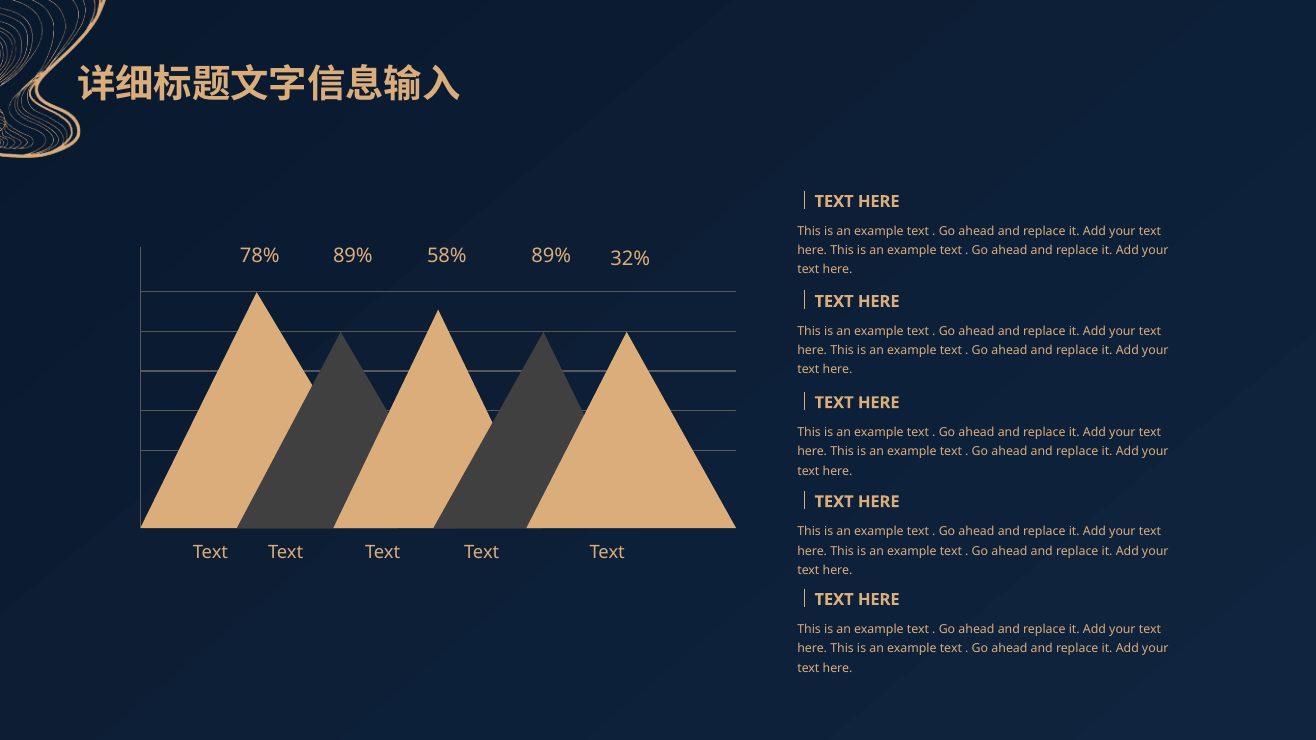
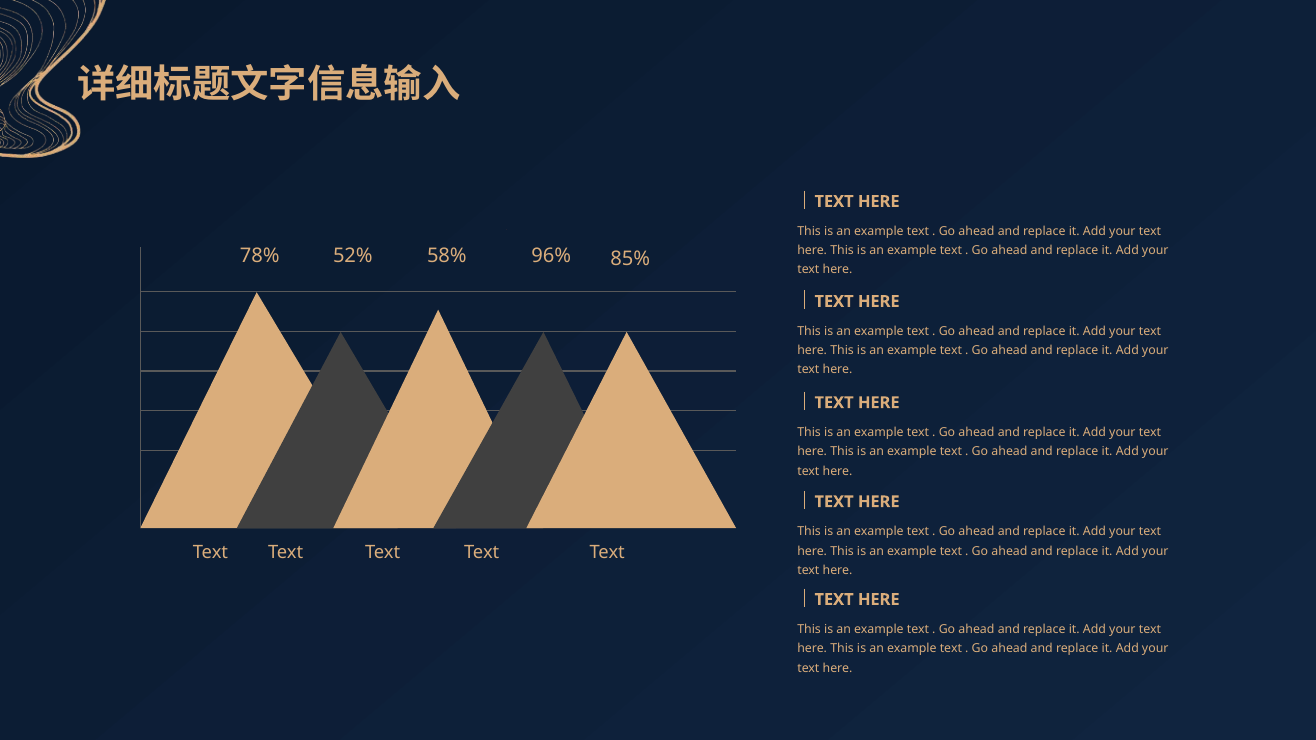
32%: 32% -> 85%
89% at (353, 256): 89% -> 52%
89% at (551, 256): 89% -> 96%
